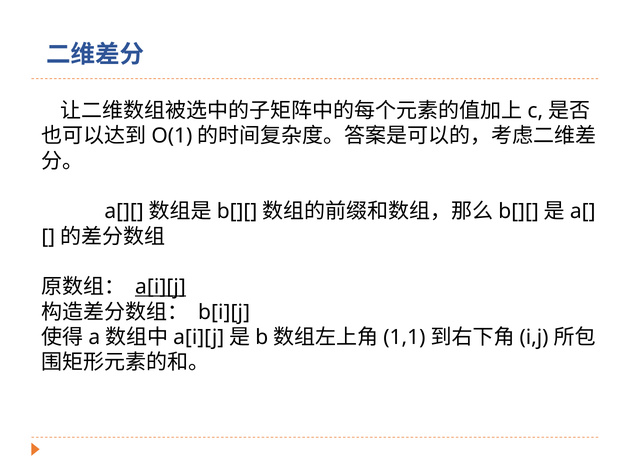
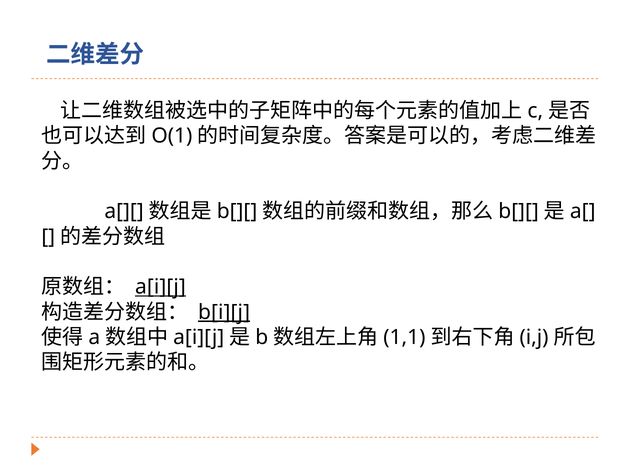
b[i][j underline: none -> present
